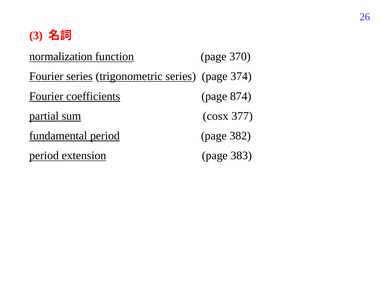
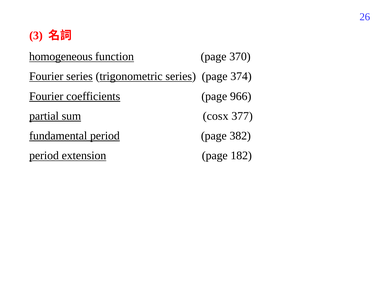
normalization: normalization -> homogeneous
874: 874 -> 966
383: 383 -> 182
